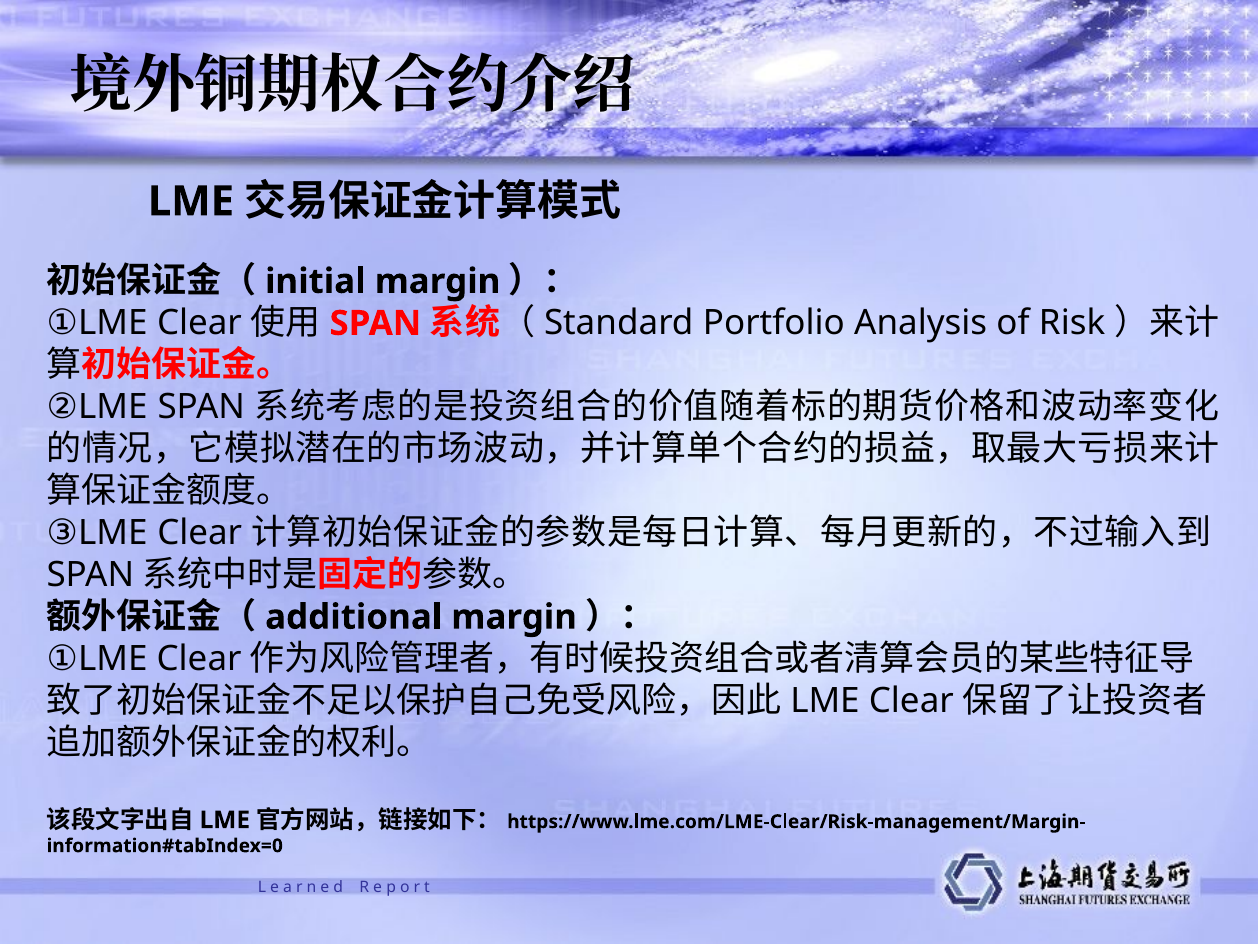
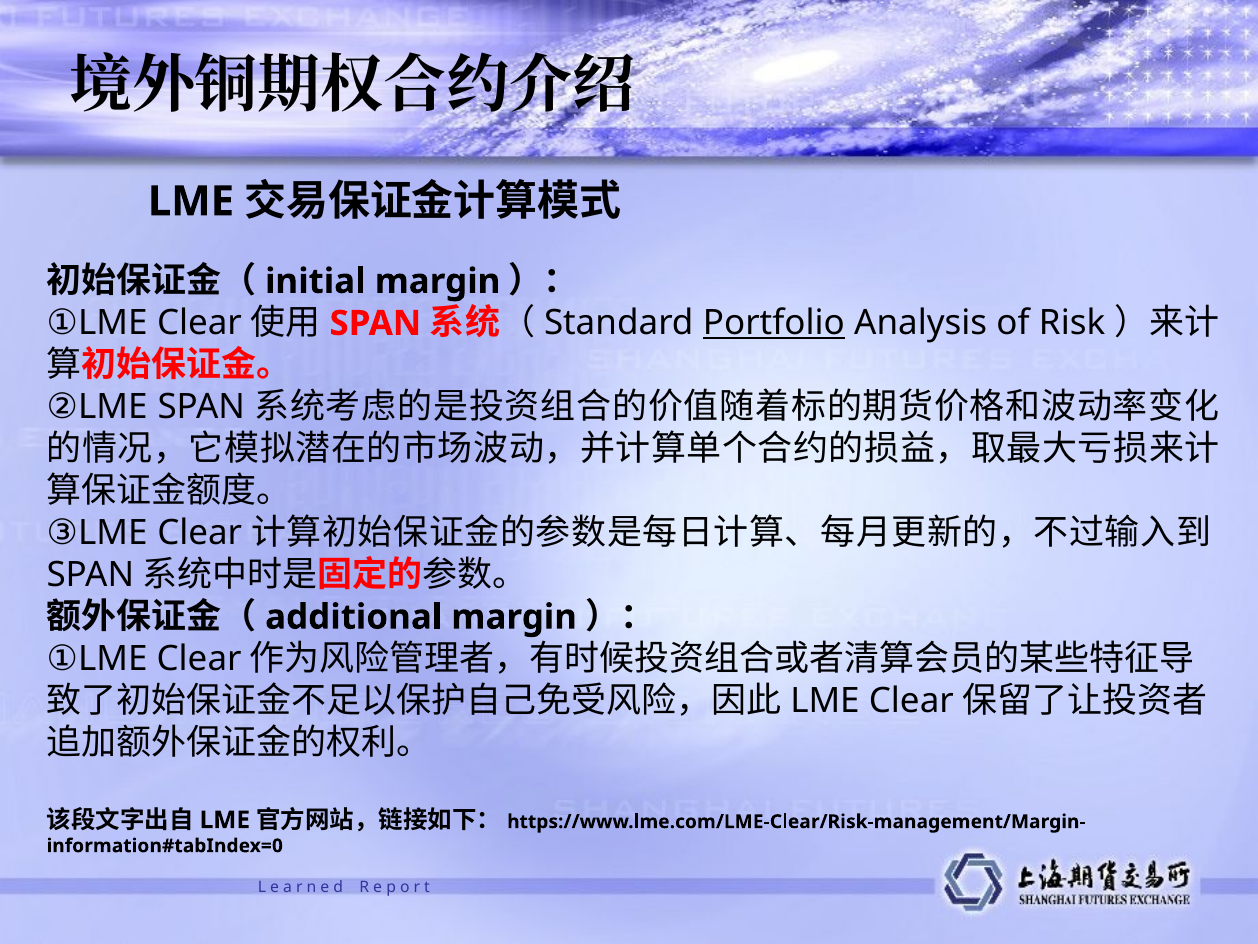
Portfolio underline: none -> present
